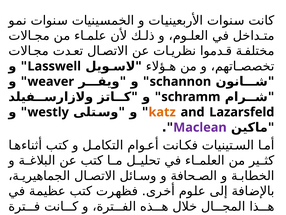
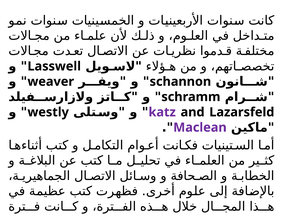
katz colour: orange -> purple
